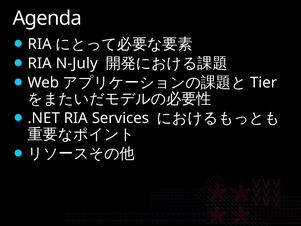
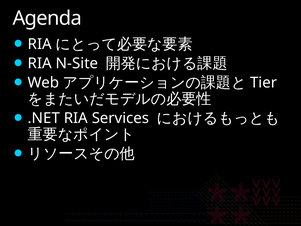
N-July: N-July -> N-Site
